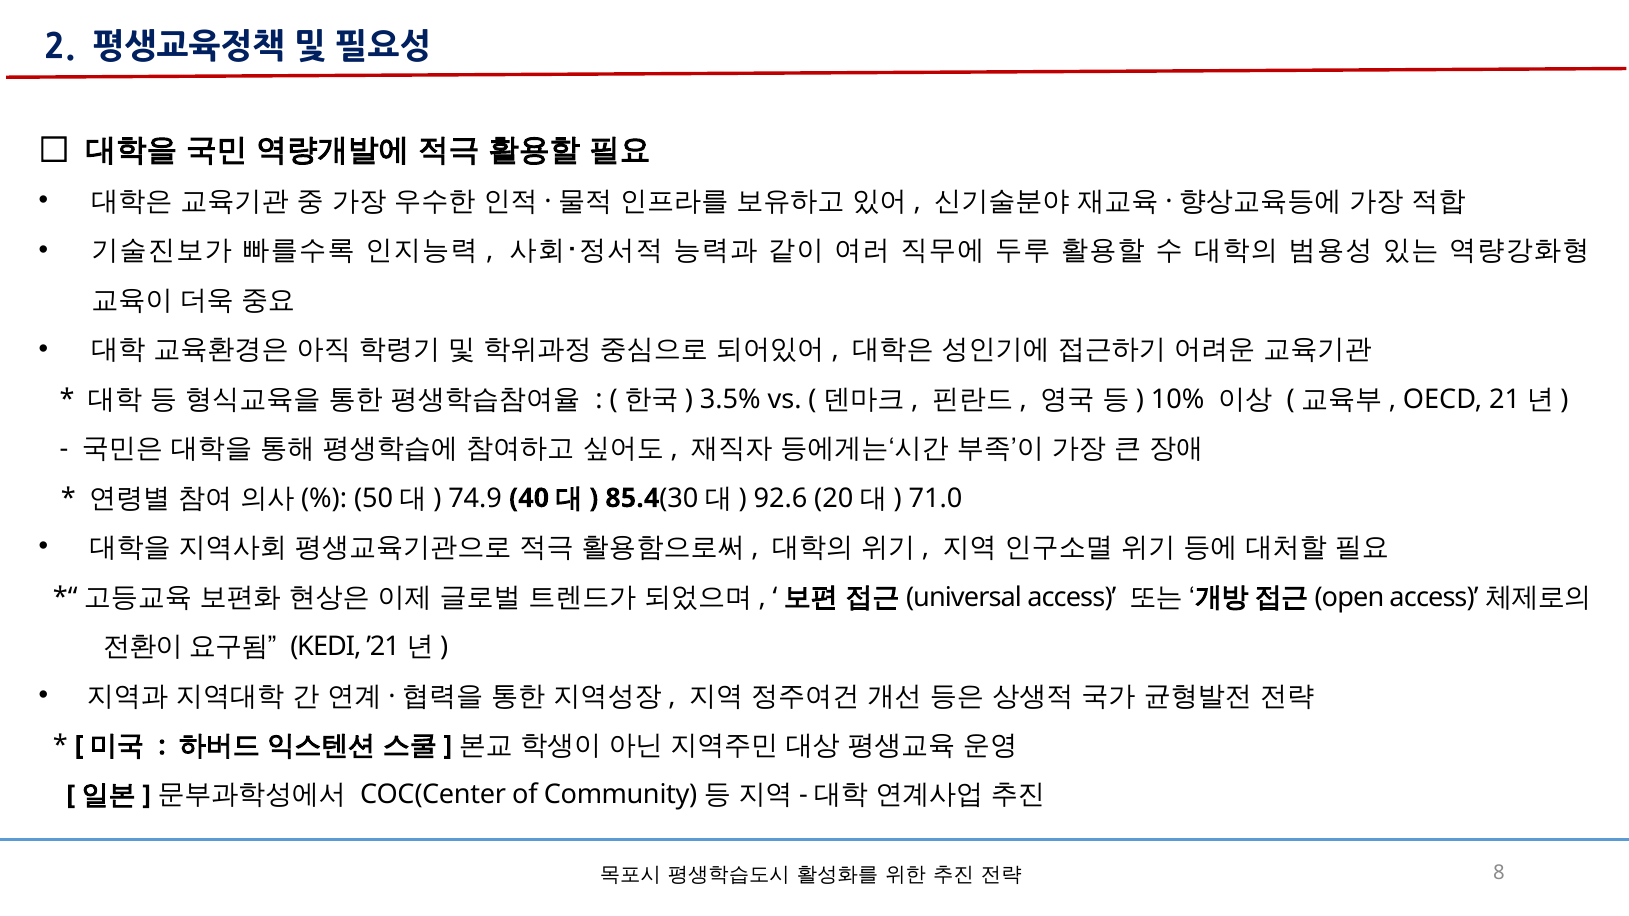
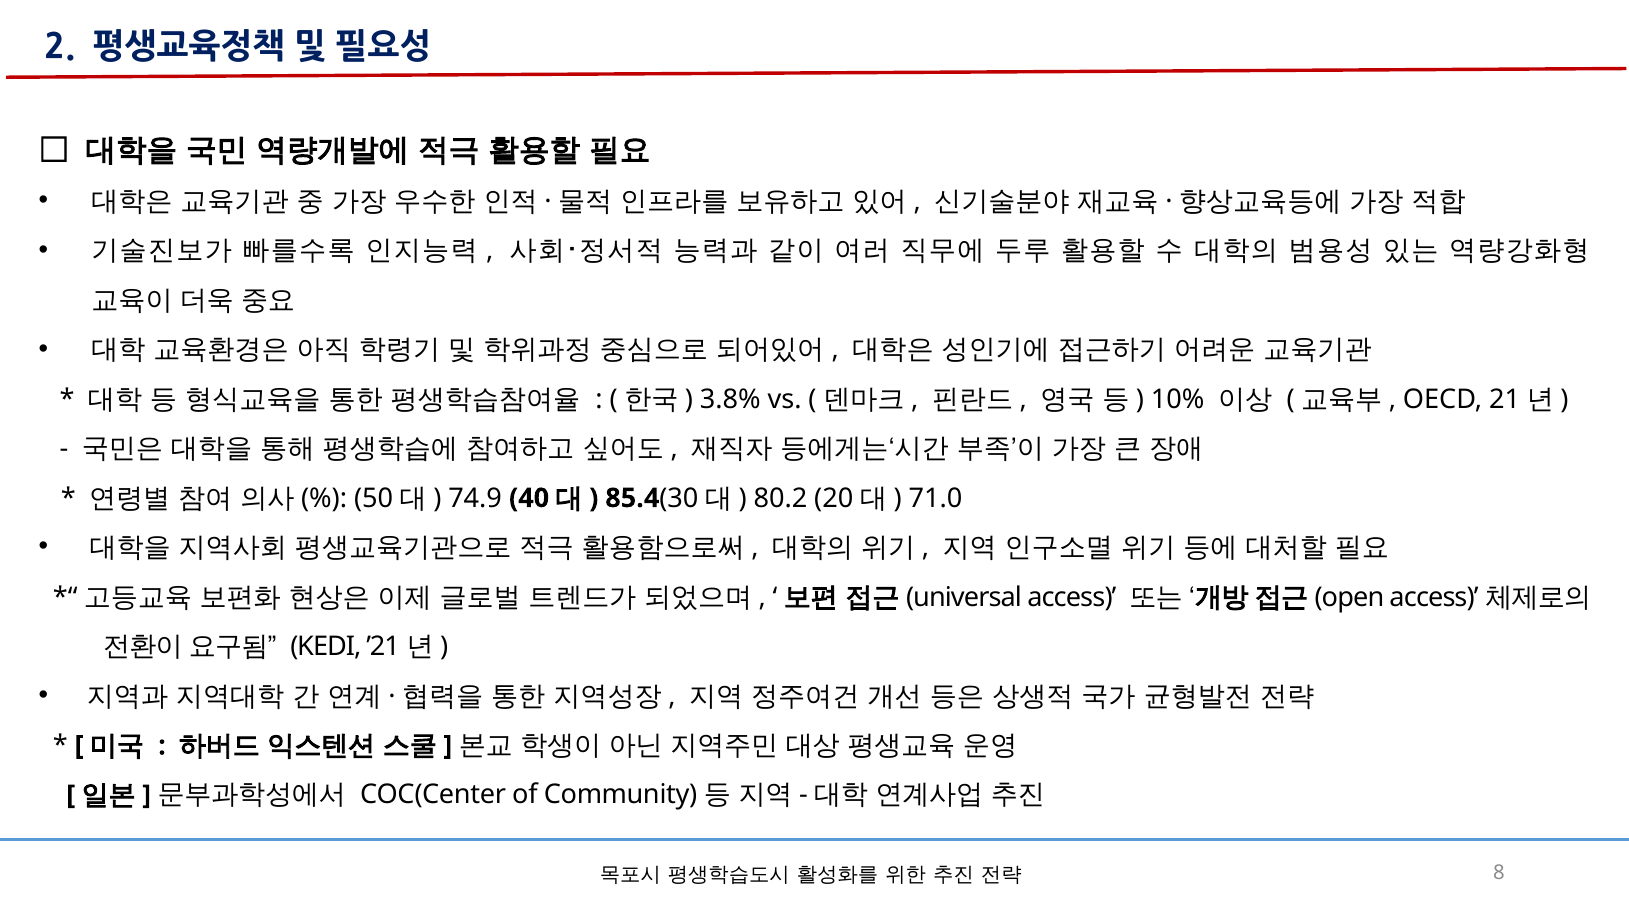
3.5%: 3.5% -> 3.8%
92.6: 92.6 -> 80.2
